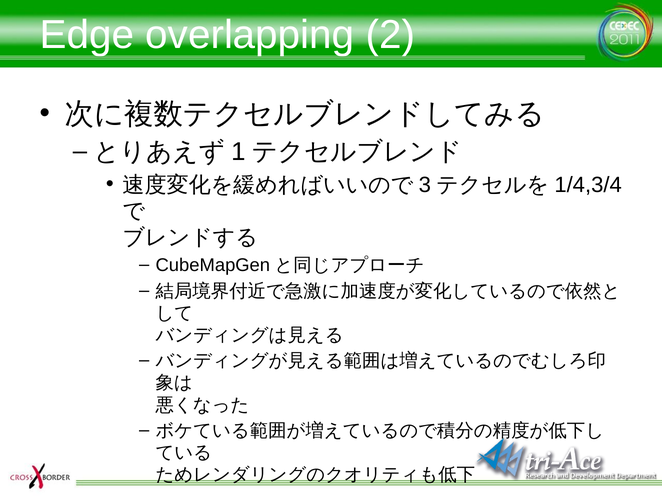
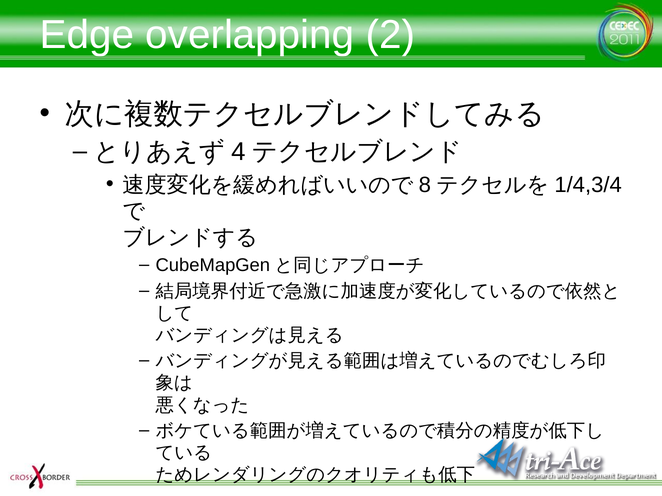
1: 1 -> 4
3: 3 -> 8
